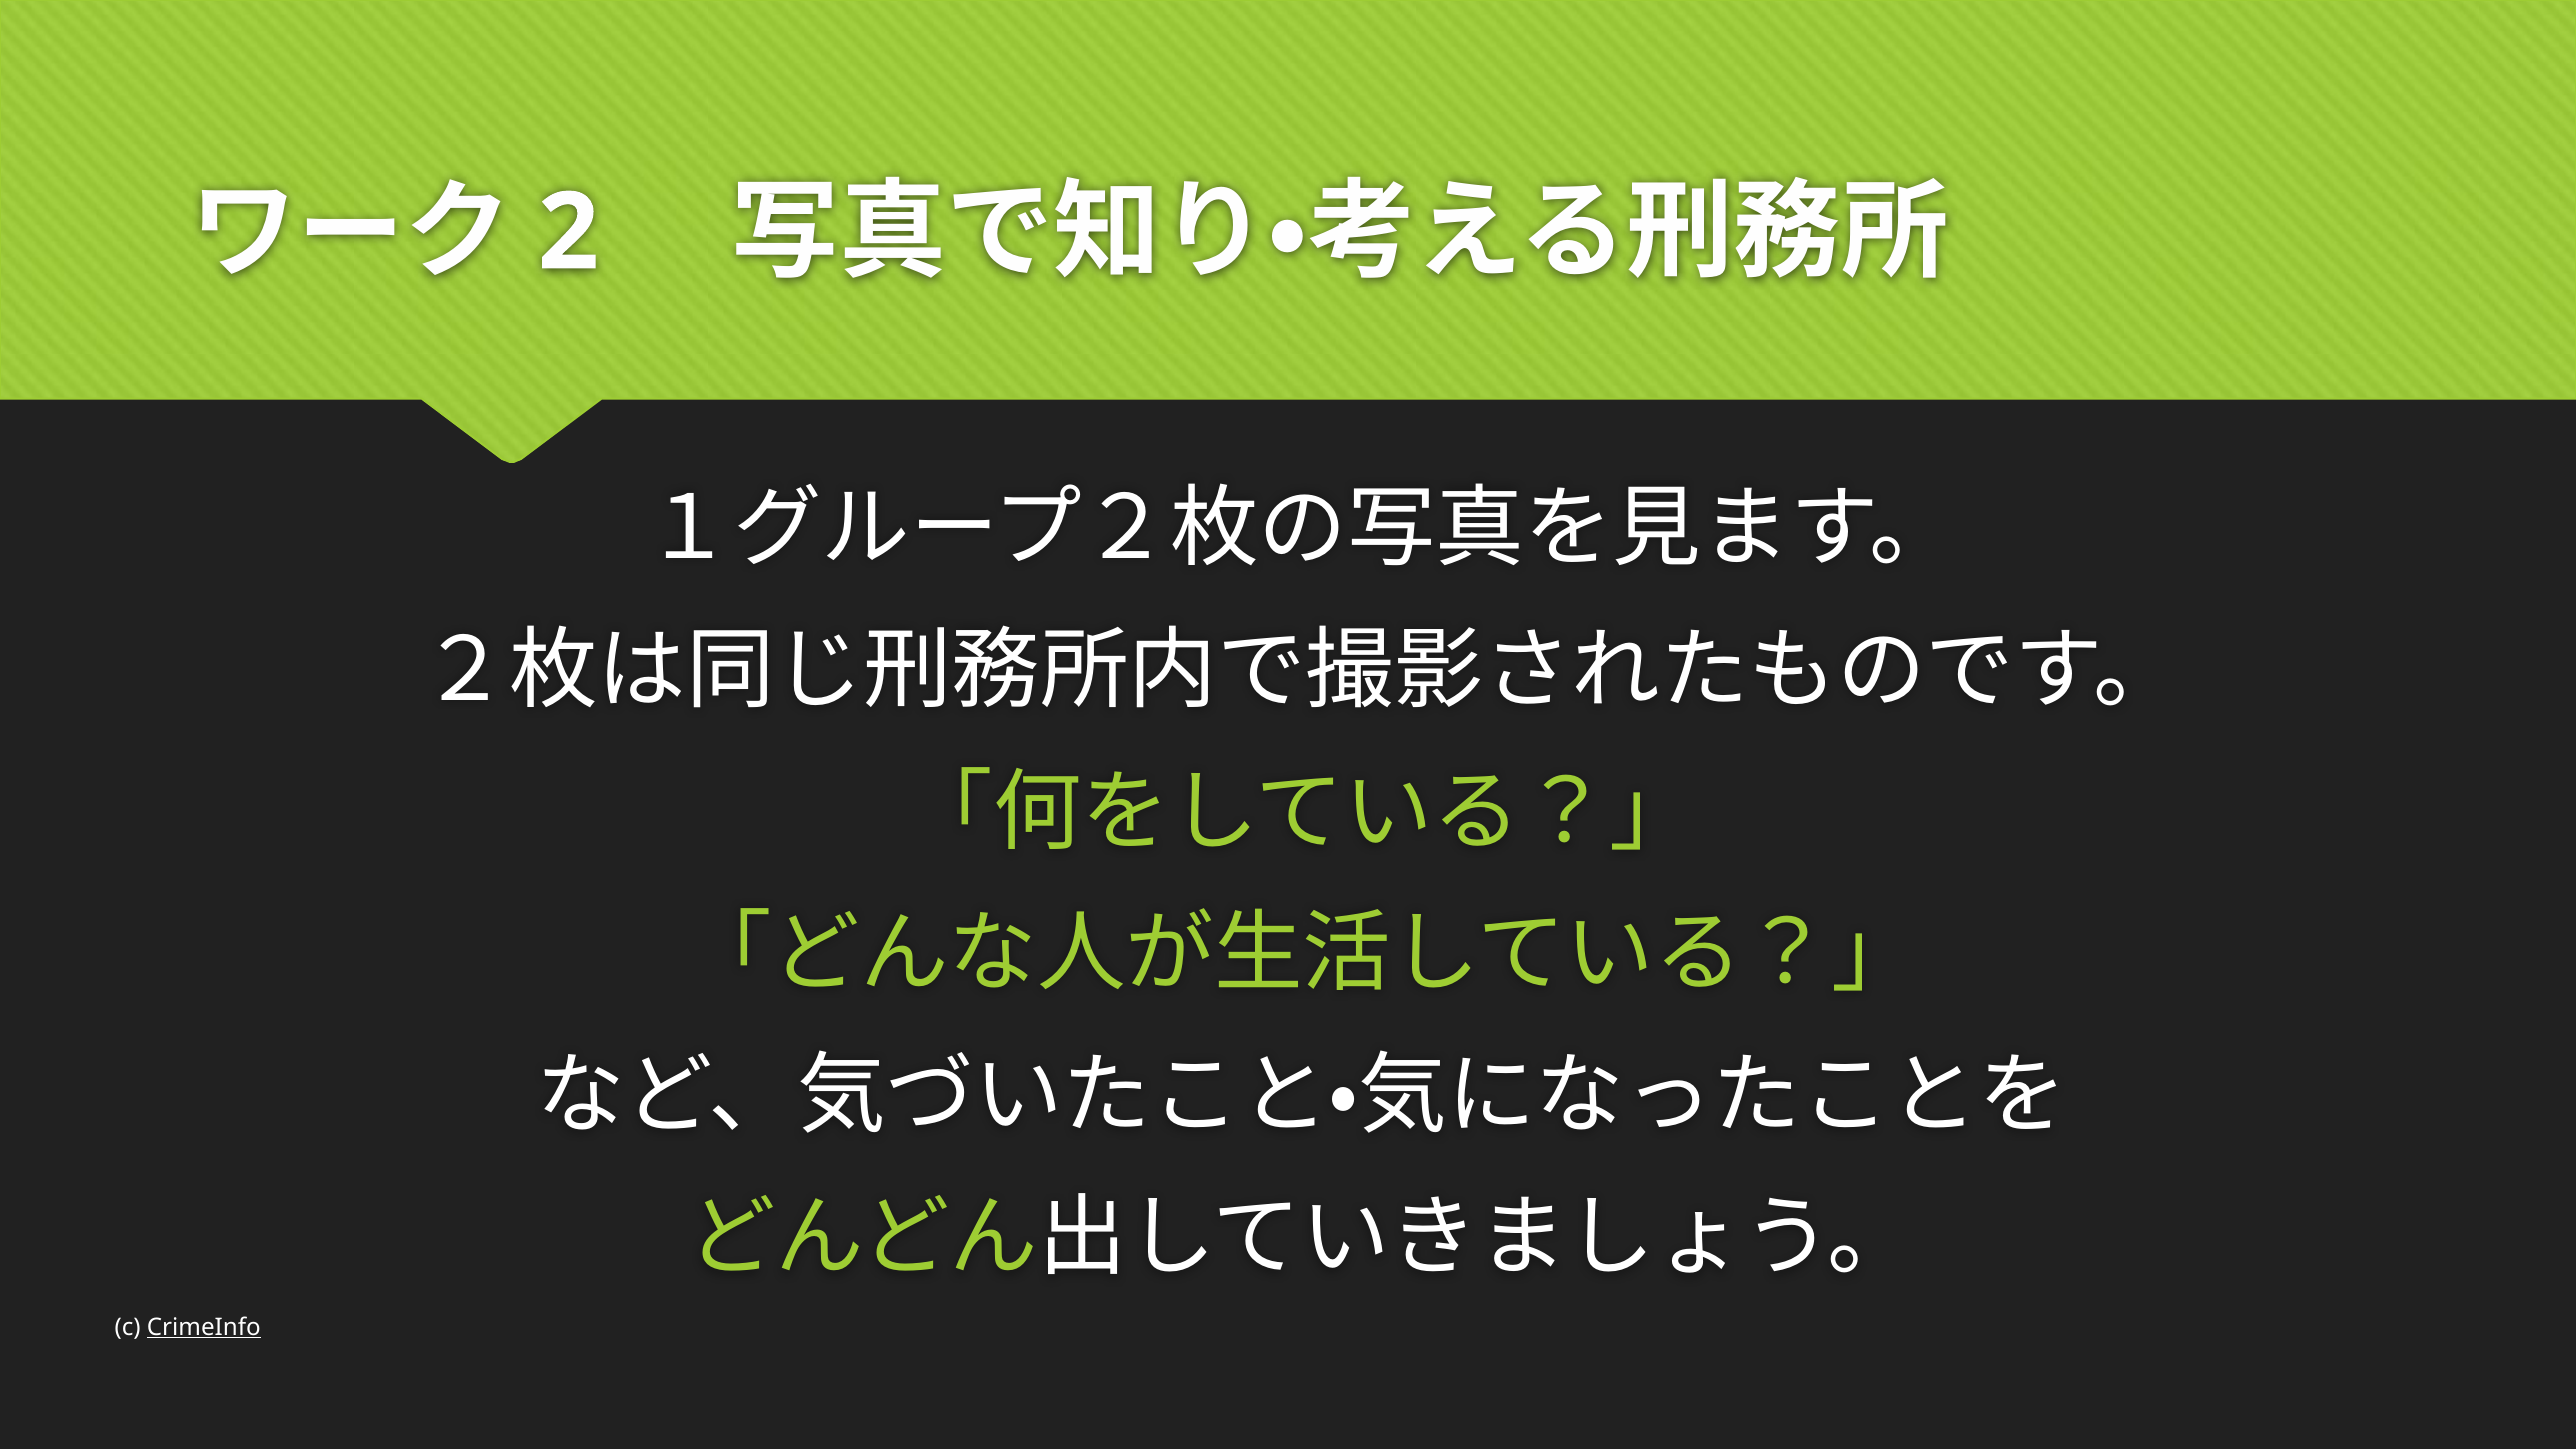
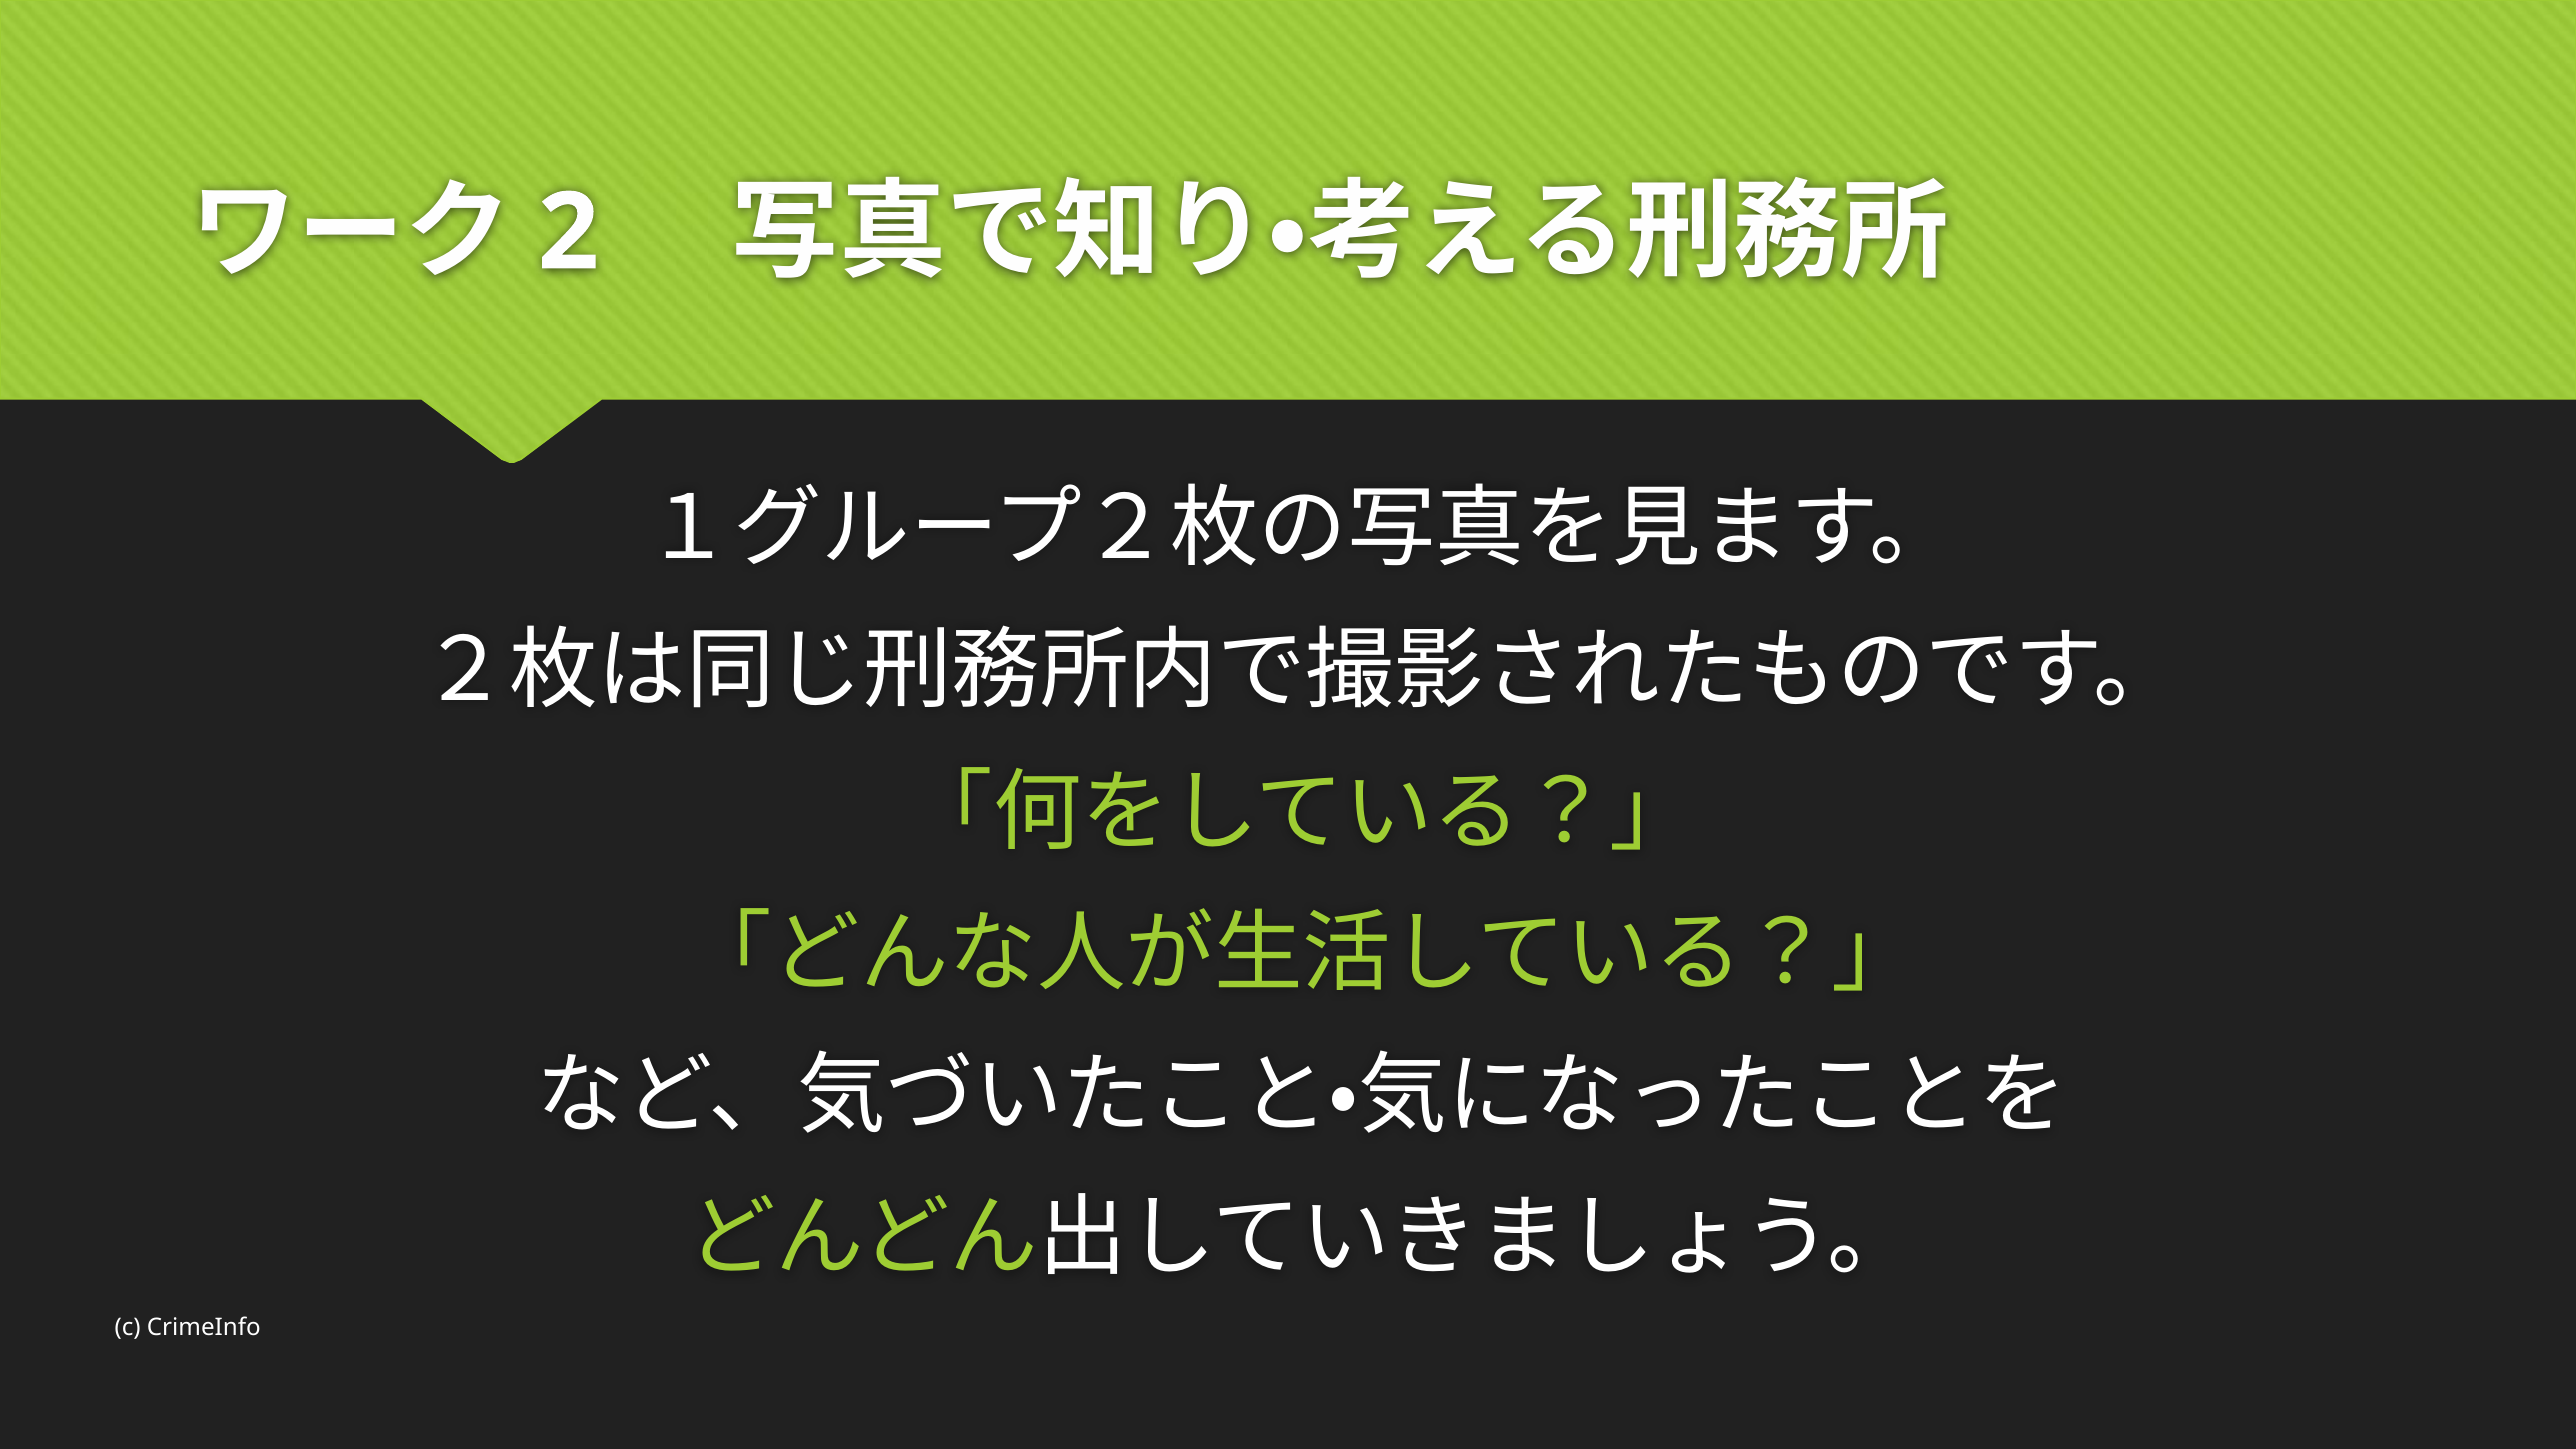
CrimeInfo underline: present -> none
